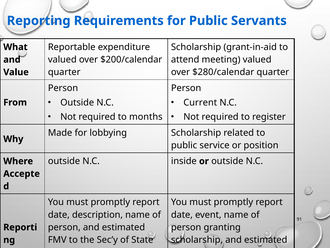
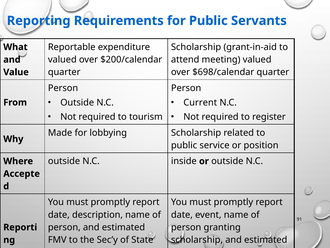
$280/calendar: $280/calendar -> $698/calendar
months: months -> tourism
